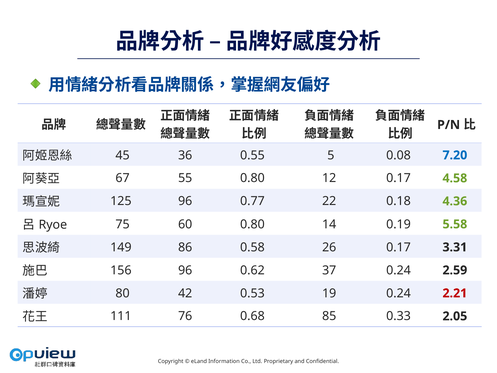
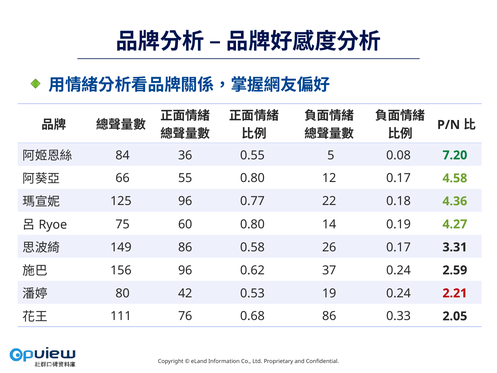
45: 45 -> 84
7.20 colour: blue -> green
67: 67 -> 66
5.58: 5.58 -> 4.27
0.68 85: 85 -> 86
